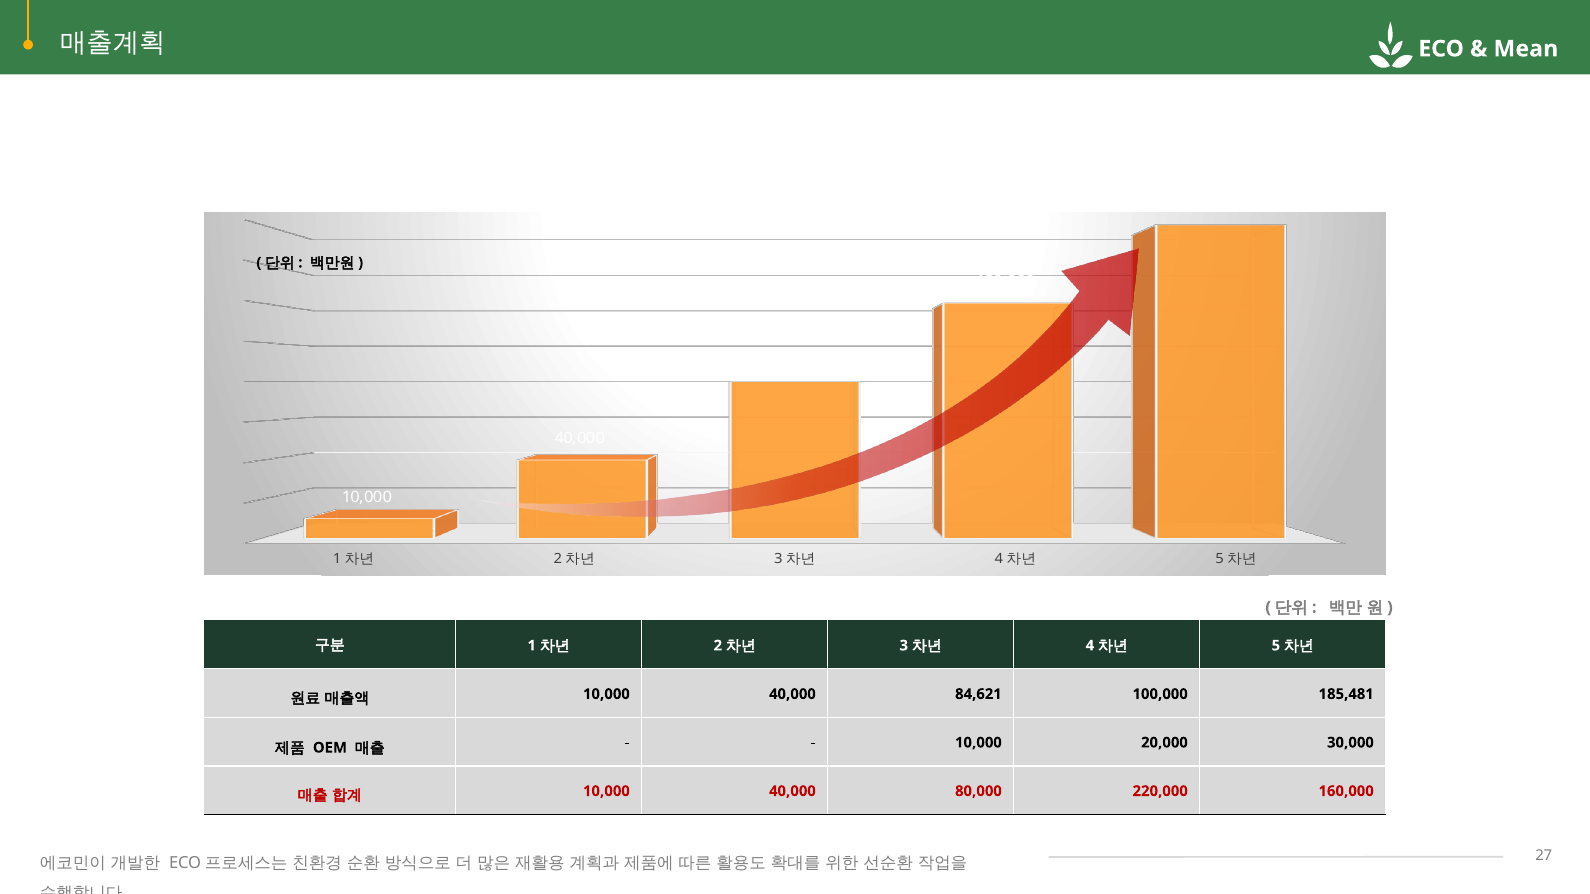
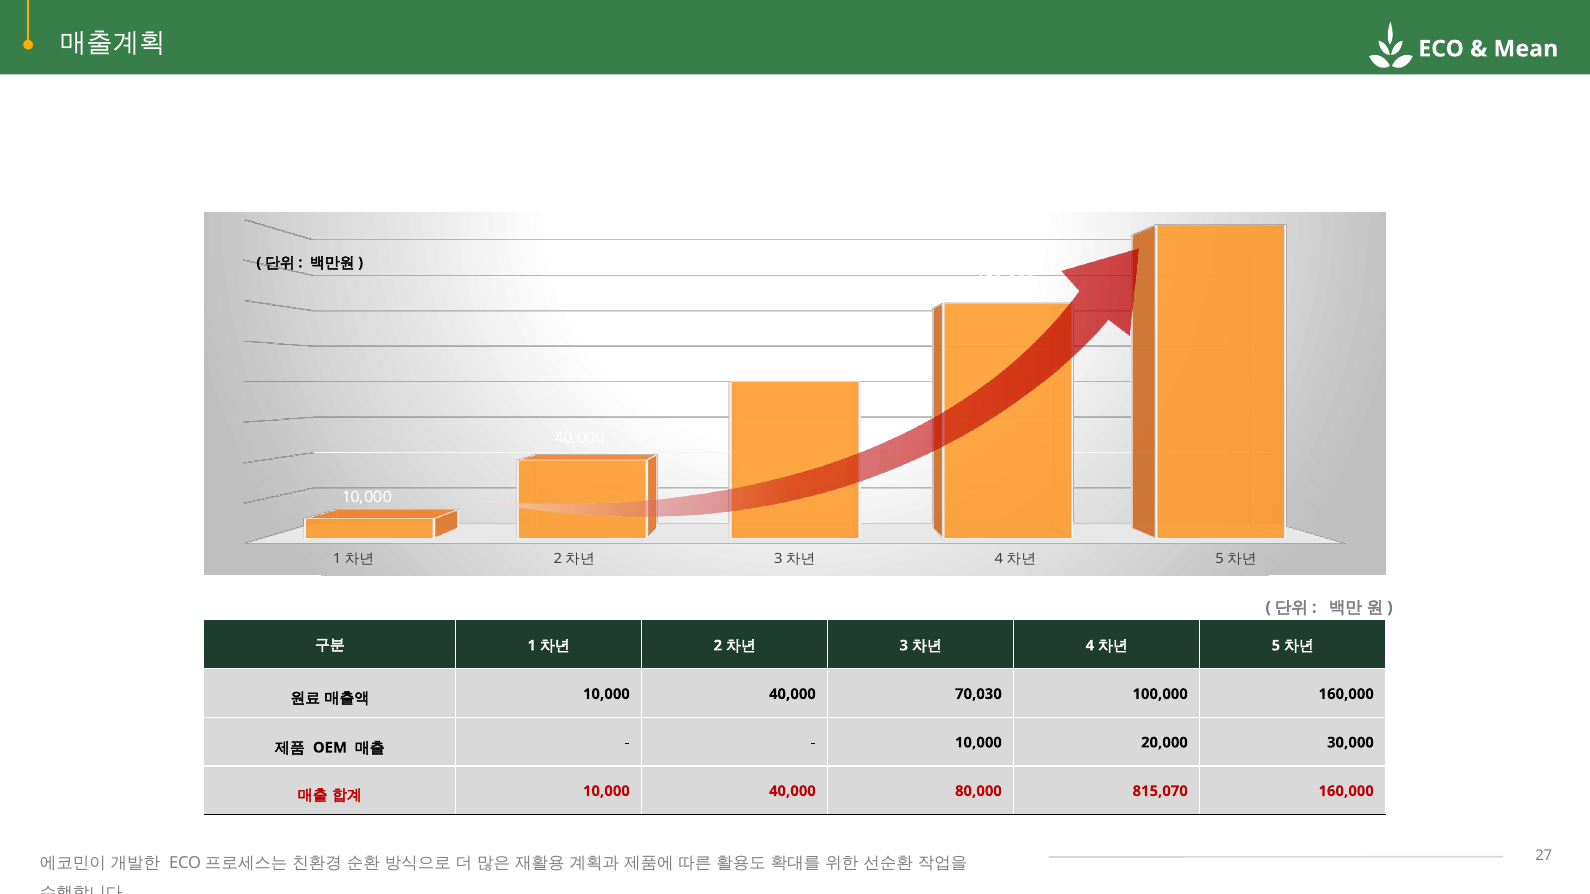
84,621: 84,621 -> 70,030
100,000 185,481: 185,481 -> 160,000
220,000: 220,000 -> 815,070
